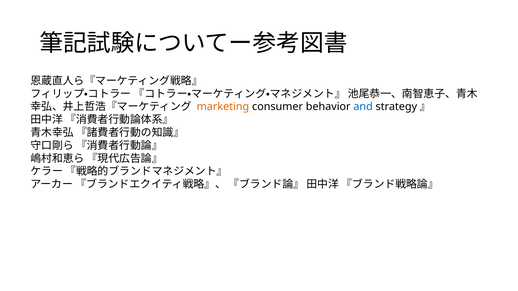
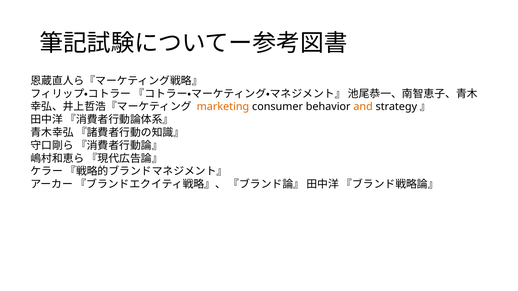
and colour: blue -> orange
